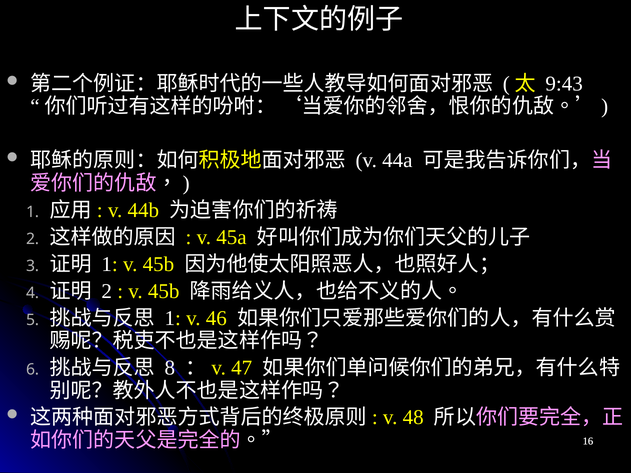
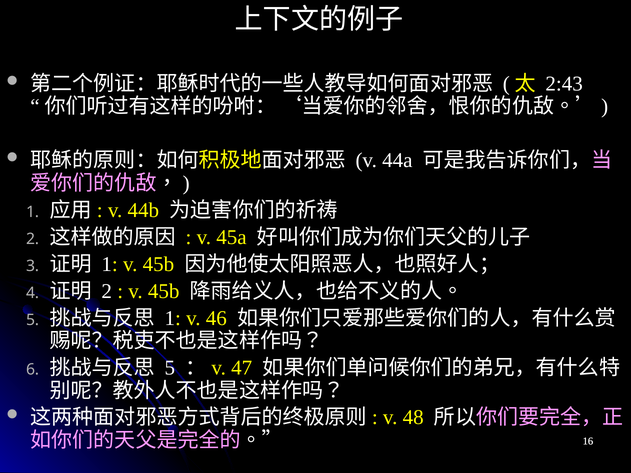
9:43: 9:43 -> 2:43
8 at (170, 368): 8 -> 5
